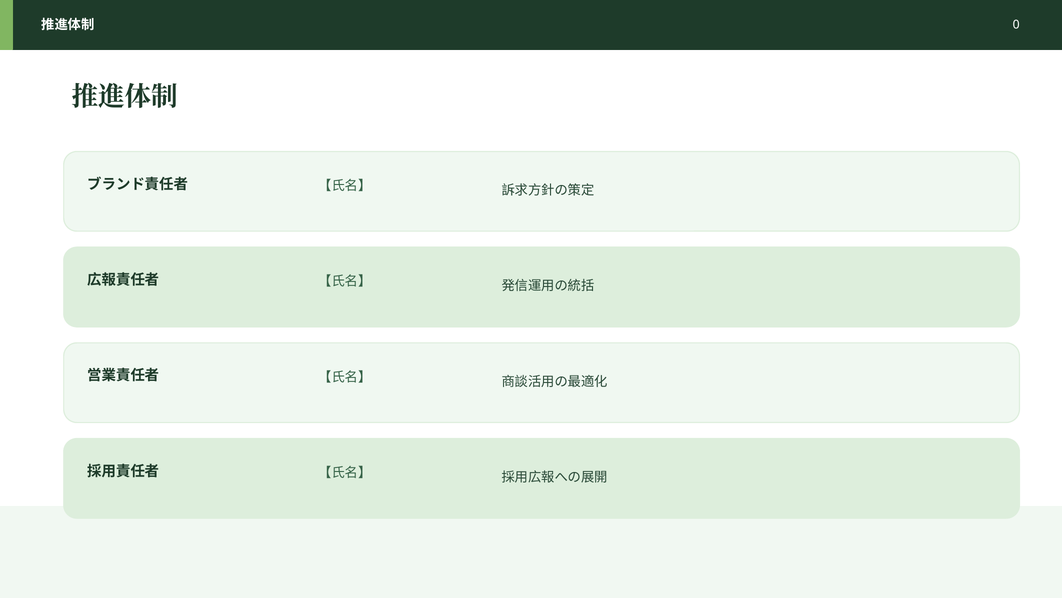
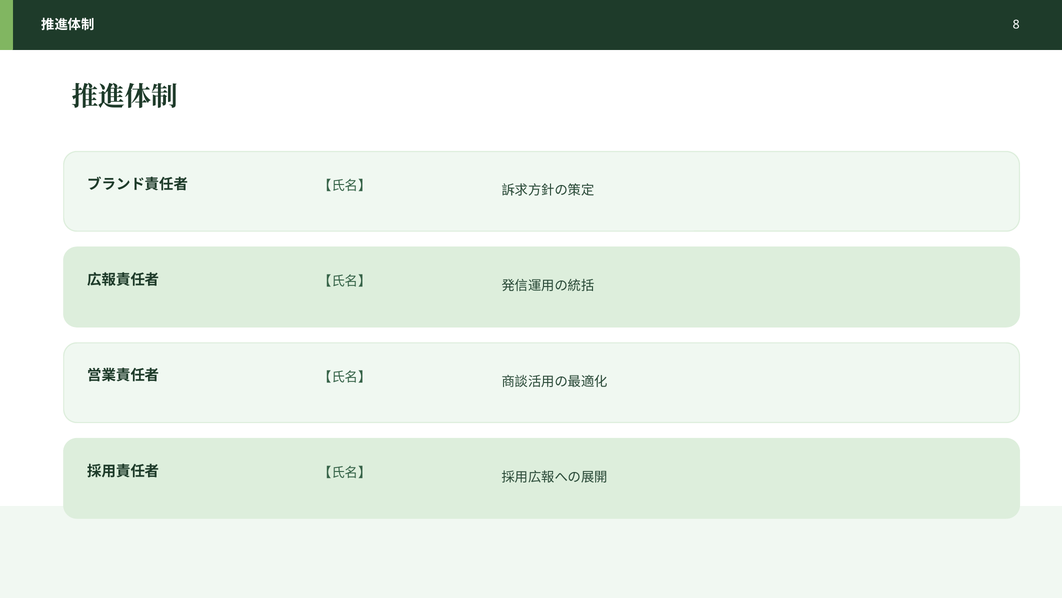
0: 0 -> 8
